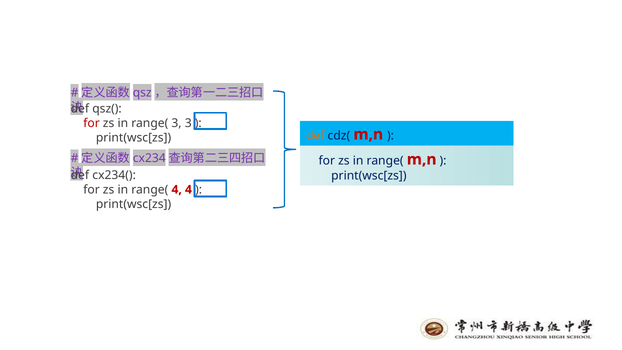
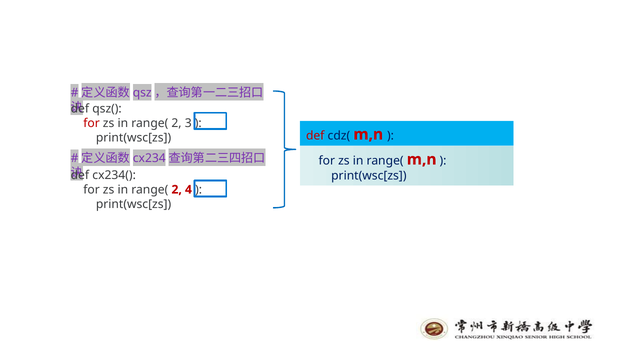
3 at (177, 123): 3 -> 2
def at (315, 135) colour: orange -> red
4 at (177, 190): 4 -> 2
